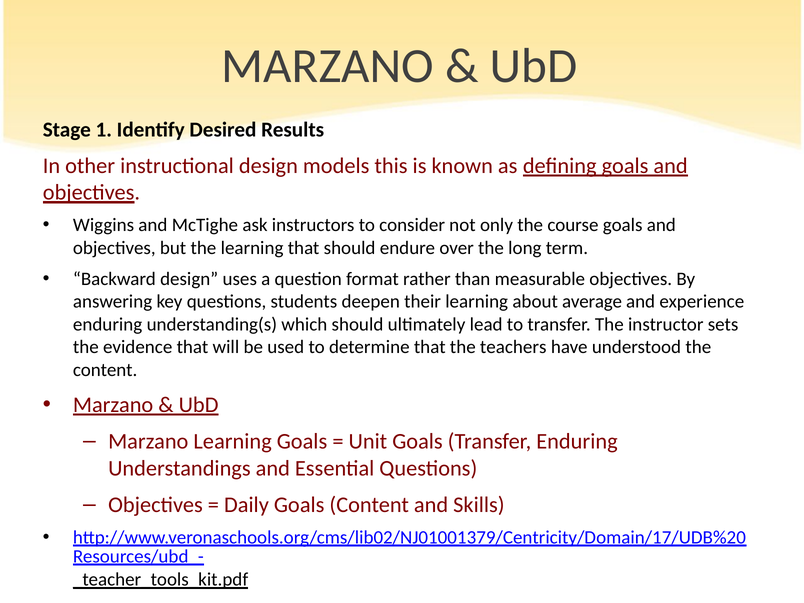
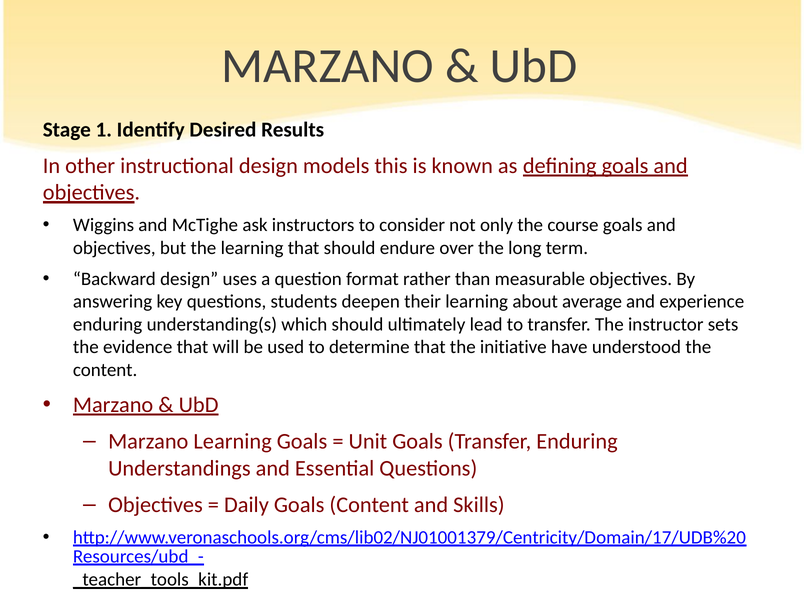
teachers: teachers -> initiative
